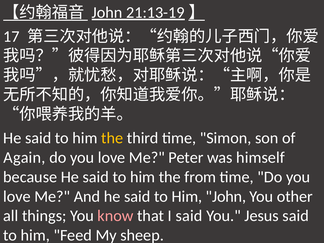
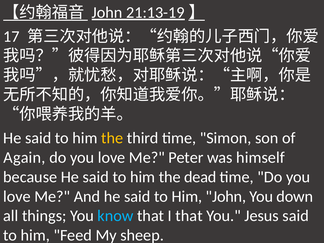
from: from -> dead
other: other -> down
know colour: pink -> light blue
I said: said -> that
